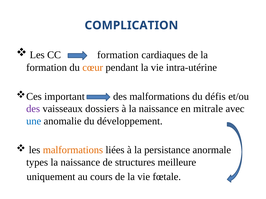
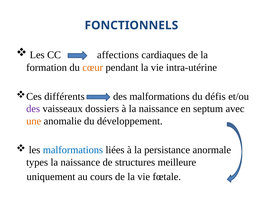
COMPLICATION: COMPLICATION -> FONCTIONNELS
CC formation: formation -> affections
important: important -> différents
mitrale: mitrale -> septum
une colour: blue -> orange
malformations at (73, 150) colour: orange -> blue
